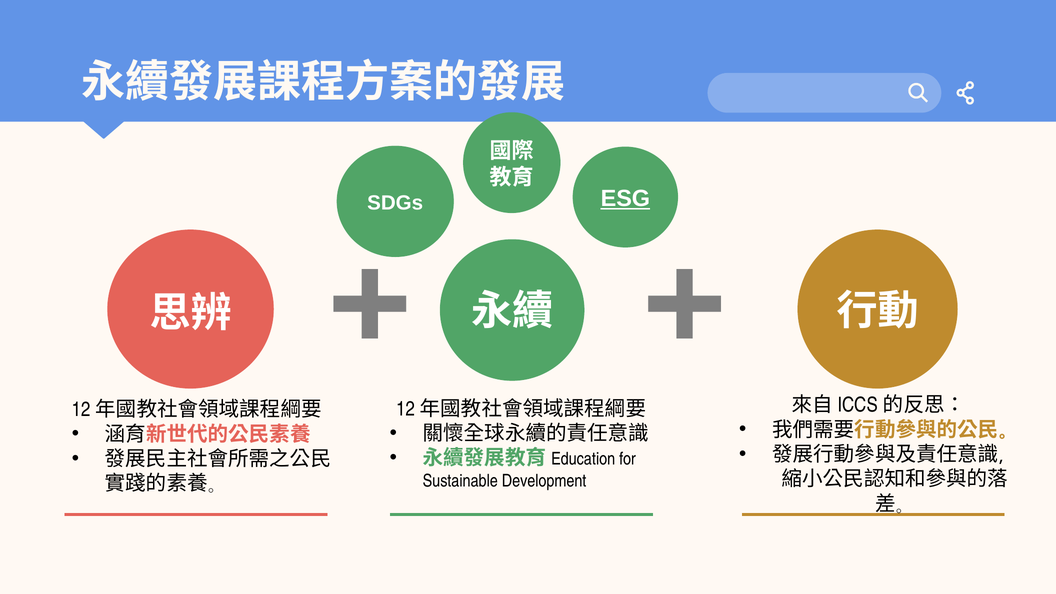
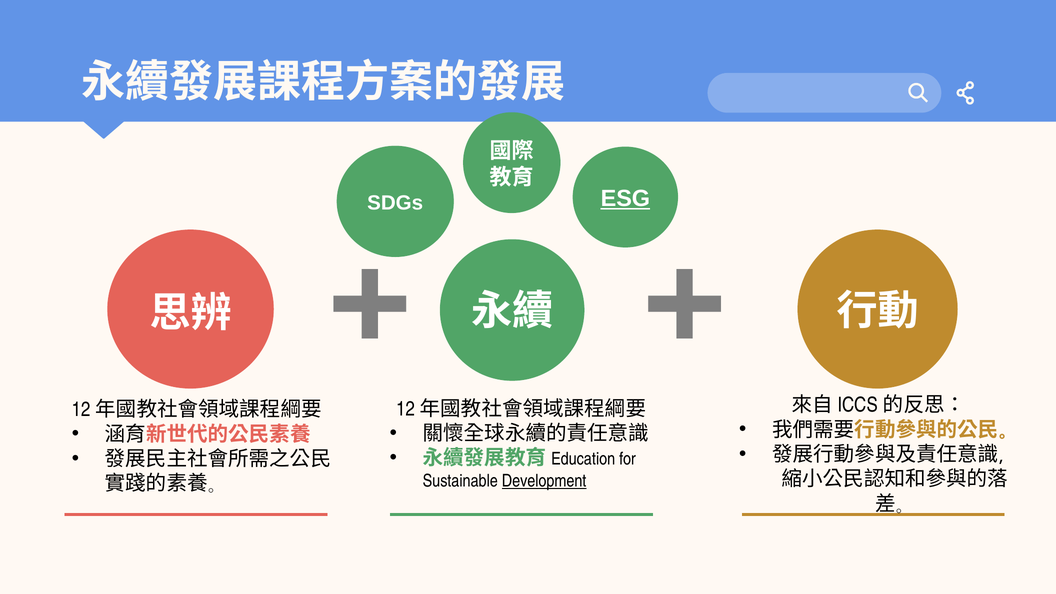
Development underline: none -> present
